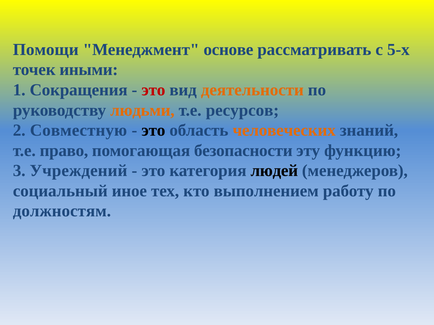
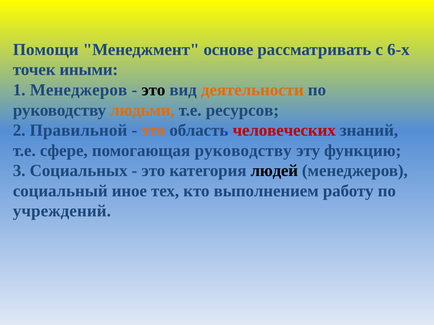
5-х: 5-х -> 6-х
1 Сокращения: Сокращения -> Менеджеров
это at (153, 90) colour: red -> black
Совместную: Совместную -> Правильной
это at (153, 130) colour: black -> orange
человеческих colour: orange -> red
право: право -> сфере
помогающая безопасности: безопасности -> руководству
Учреждений: Учреждений -> Социальных
должностям: должностям -> учреждений
